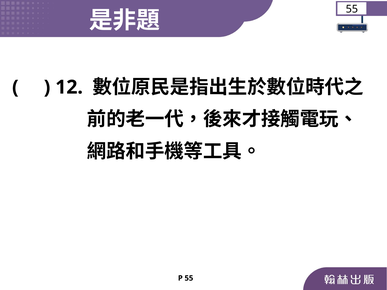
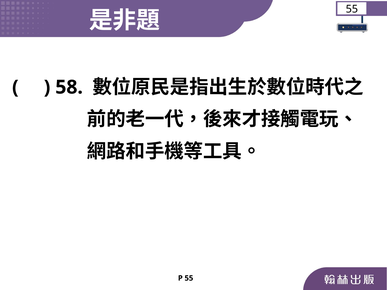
12: 12 -> 58
